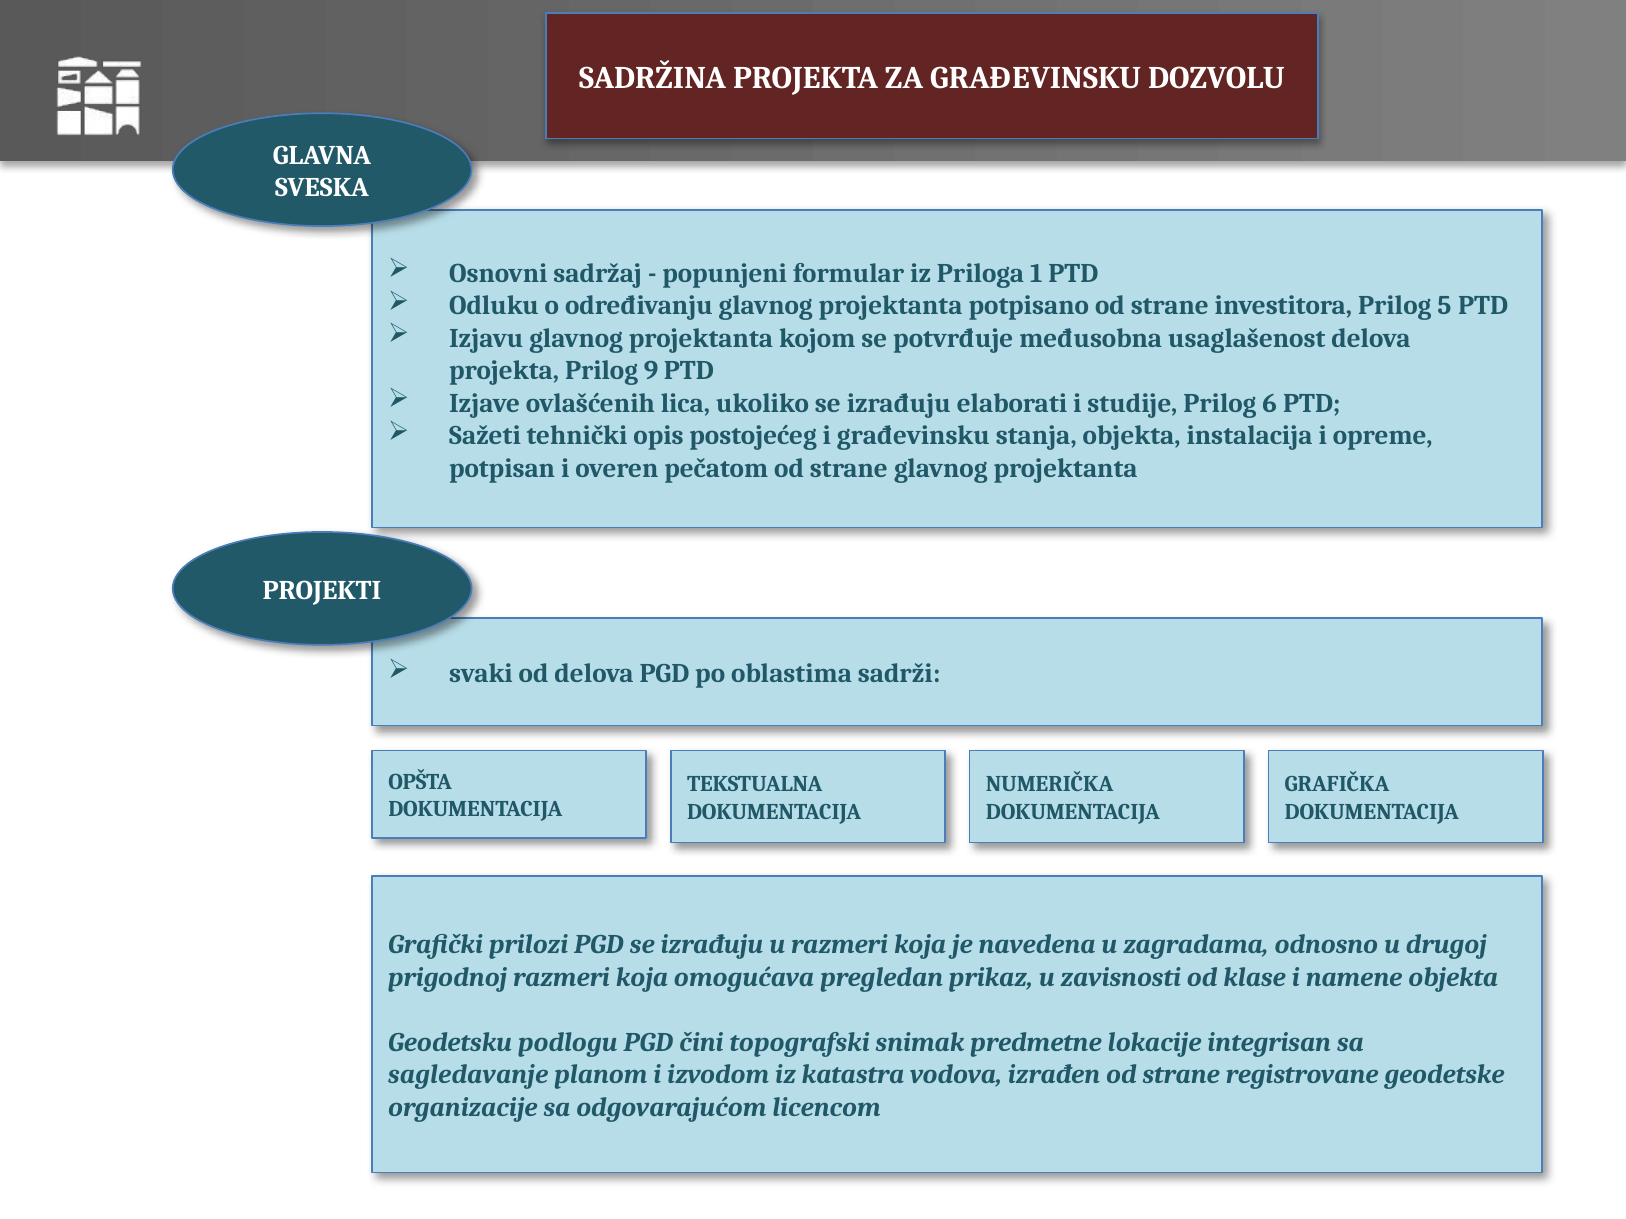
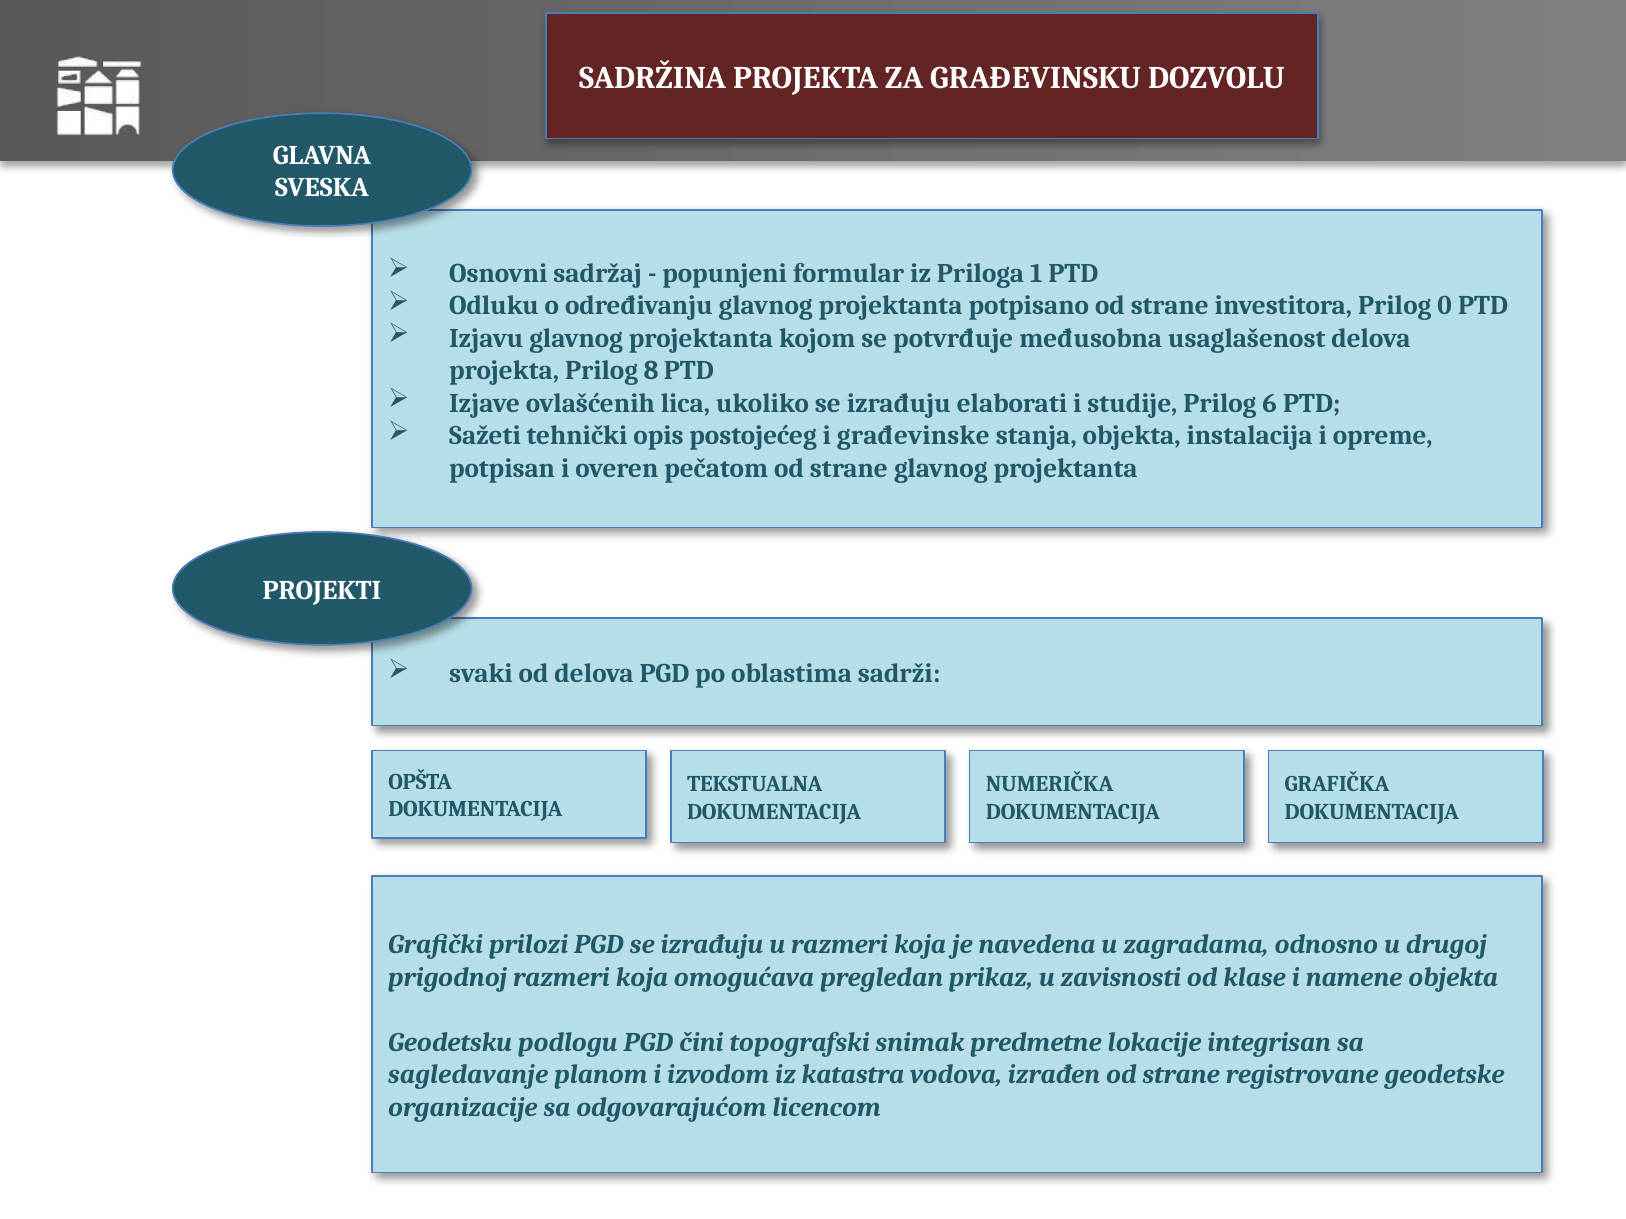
5: 5 -> 0
9: 9 -> 8
i građevinsku: građevinsku -> građevinske
